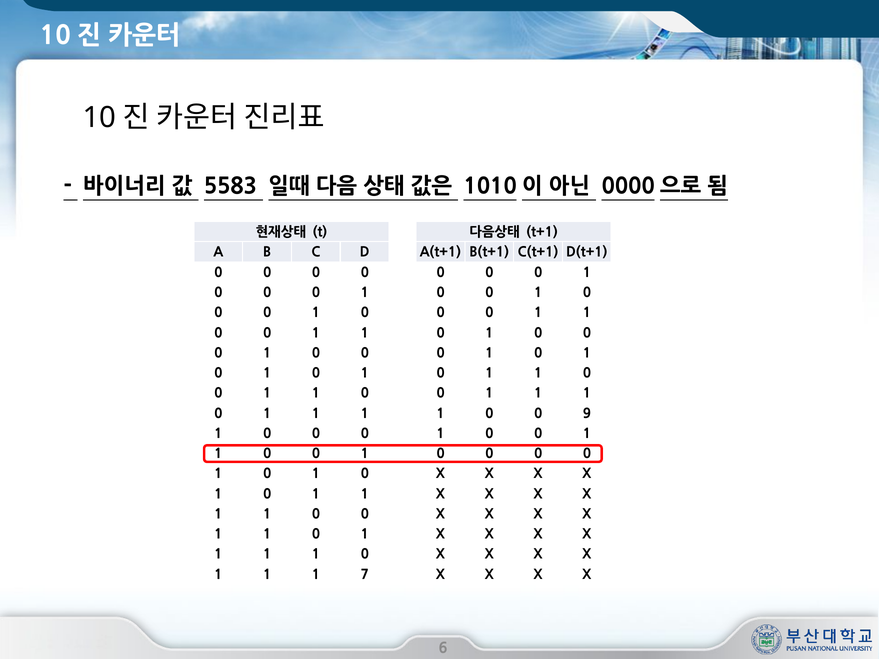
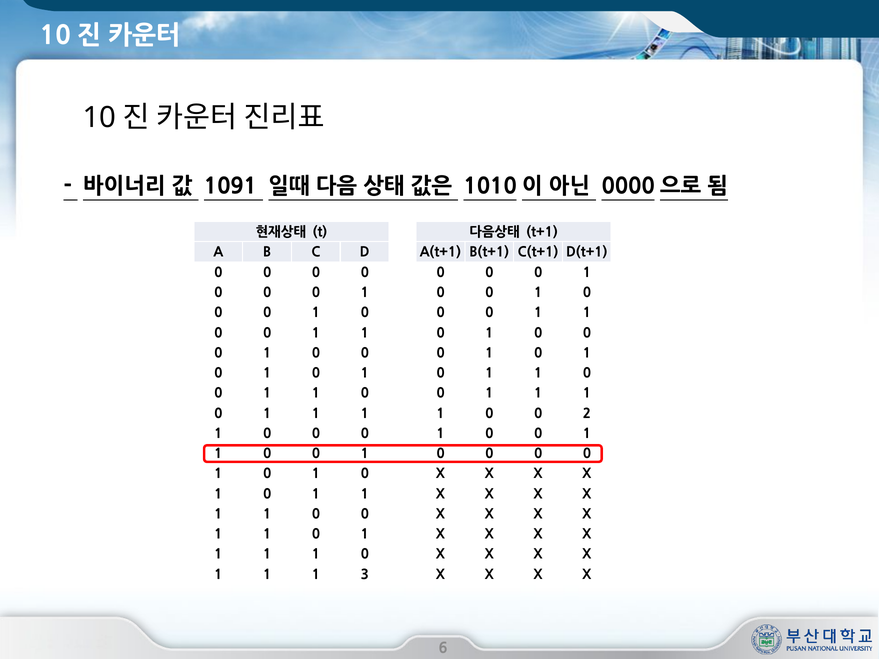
5583: 5583 -> 1091
9: 9 -> 2
7: 7 -> 3
